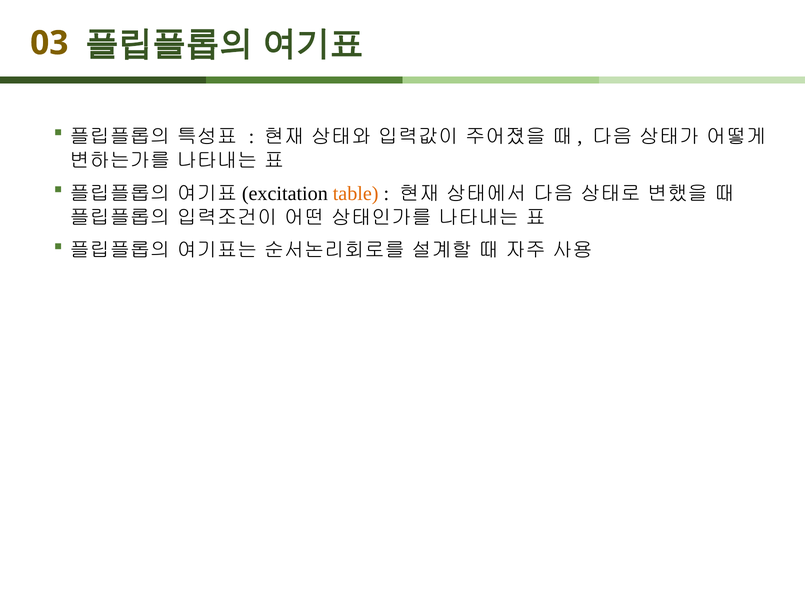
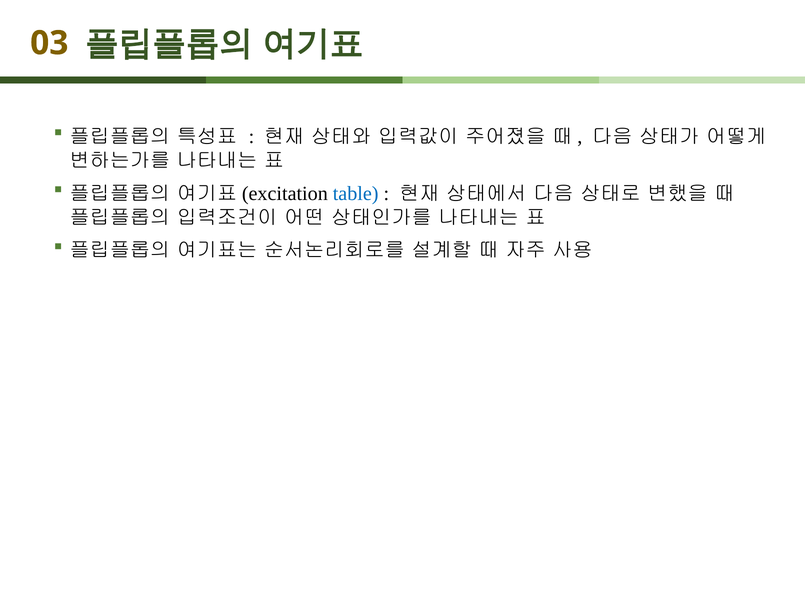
table colour: orange -> blue
